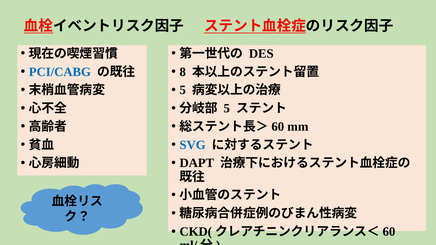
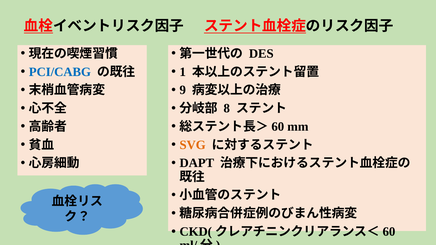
8: 8 -> 1
5 at (183, 90): 5 -> 9
5 at (227, 108): 5 -> 8
SVG colour: blue -> orange
